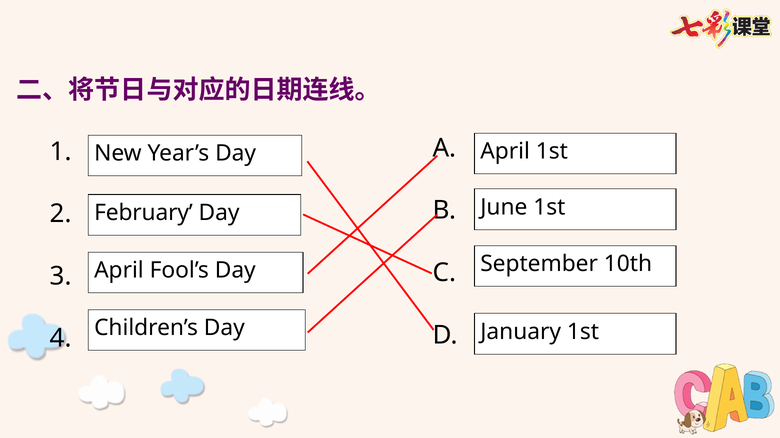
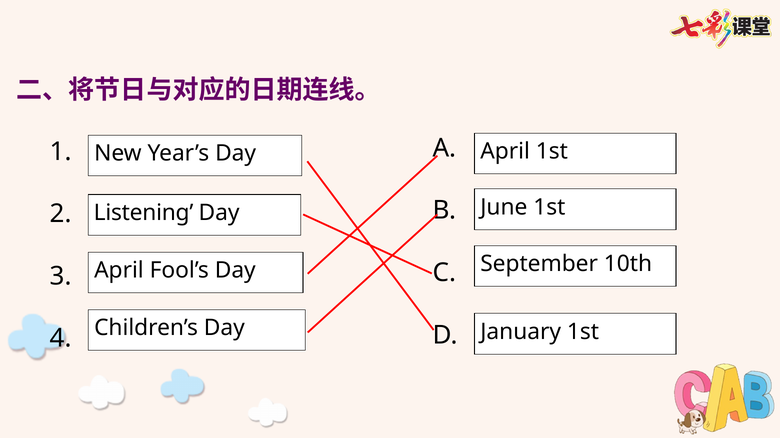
February: February -> Listening
